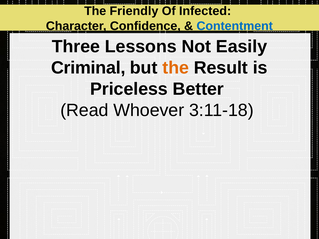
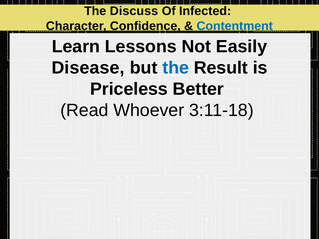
Friendly: Friendly -> Discuss
Three: Three -> Learn
Criminal: Criminal -> Disease
the at (176, 68) colour: orange -> blue
